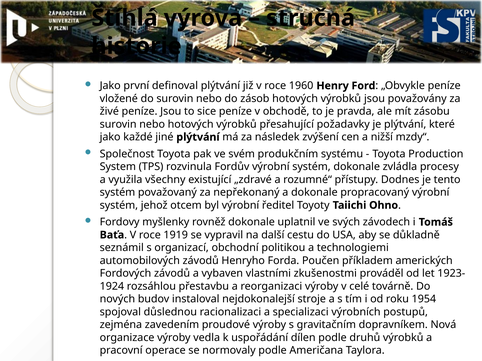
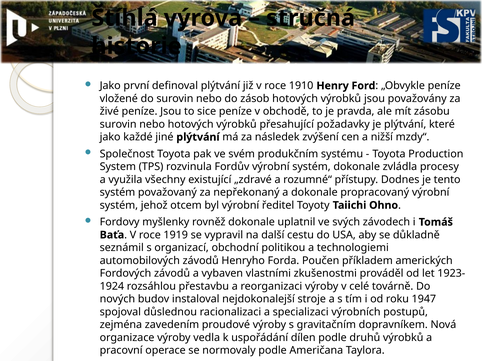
1960: 1960 -> 1910
1954: 1954 -> 1947
